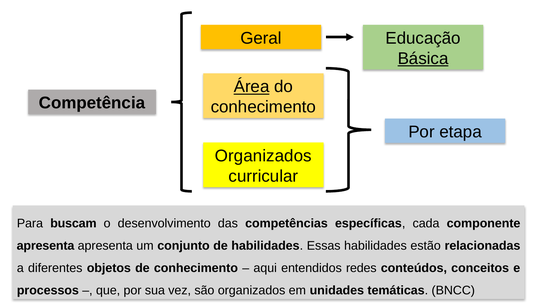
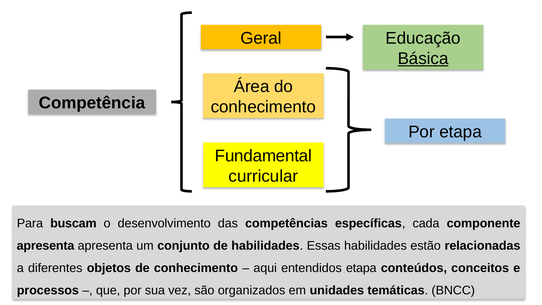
Área underline: present -> none
Organizados at (263, 156): Organizados -> Fundamental
entendidos redes: redes -> etapa
